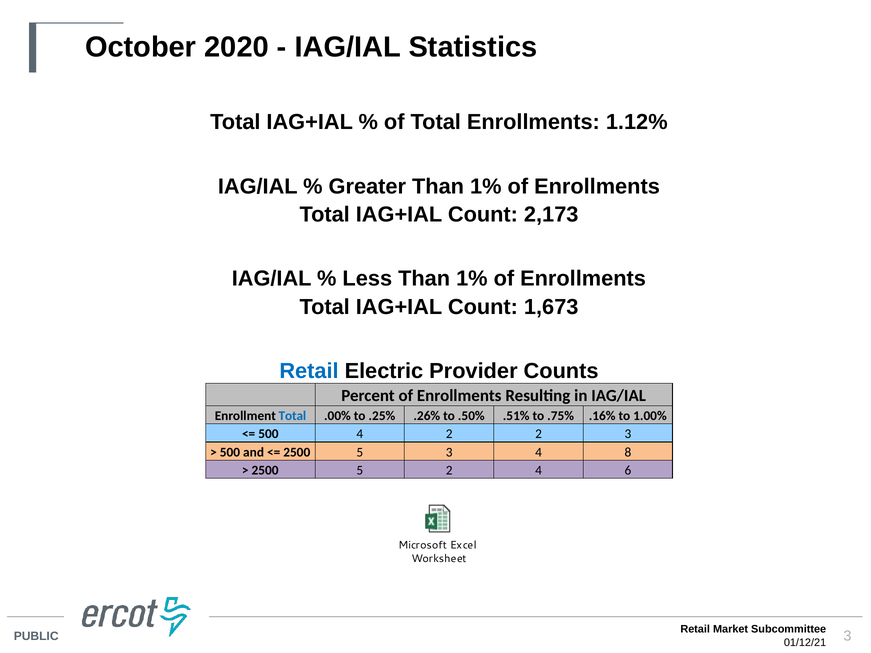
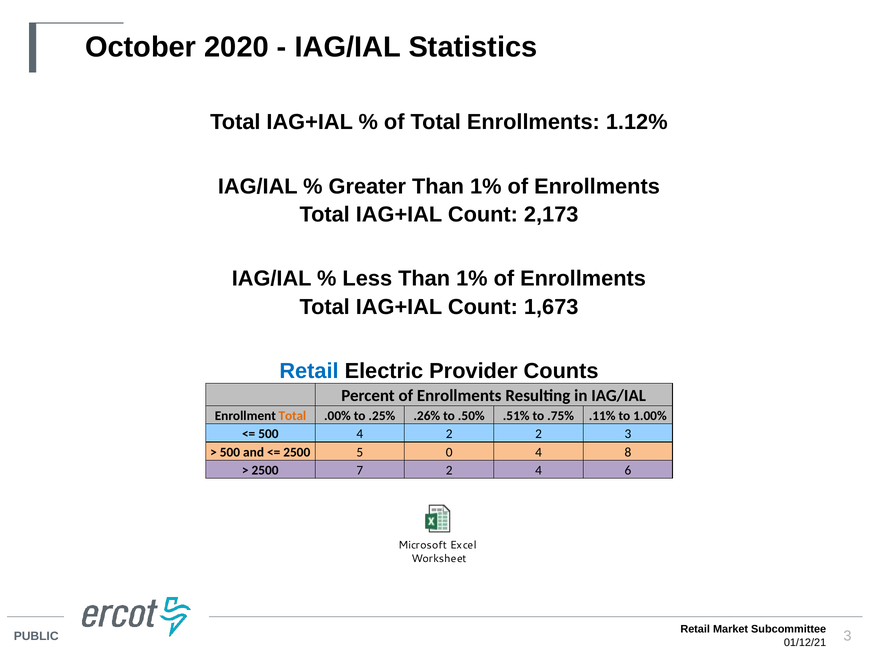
Total at (292, 416) colour: blue -> orange
.16%: .16% -> .11%
5 3: 3 -> 0
5 at (360, 470): 5 -> 7
